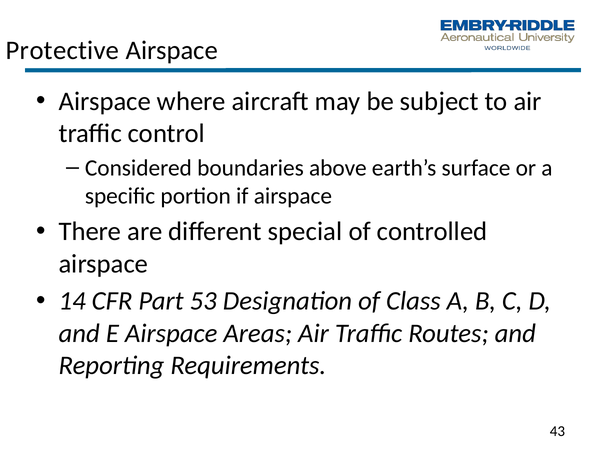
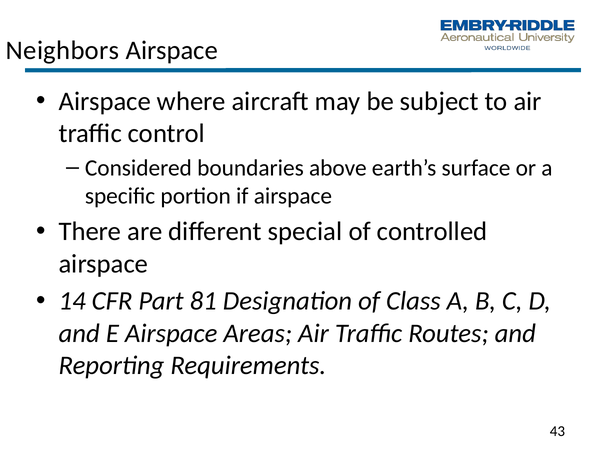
Protective: Protective -> Neighbors
53: 53 -> 81
